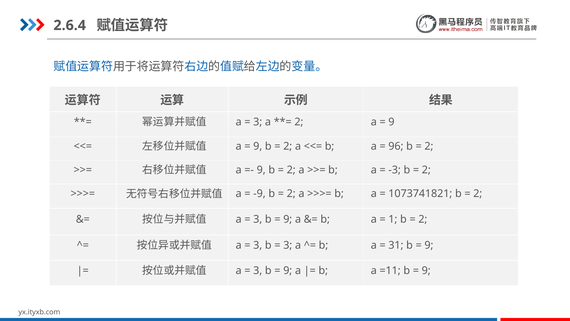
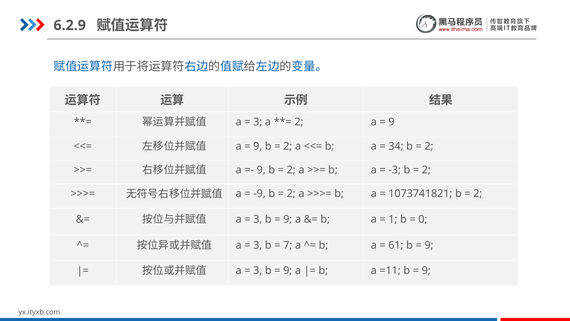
2.6.4: 2.6.4 -> 6.2.9
96: 96 -> 34
2 at (423, 219): 2 -> 0
3 at (288, 245): 3 -> 7
31: 31 -> 61
